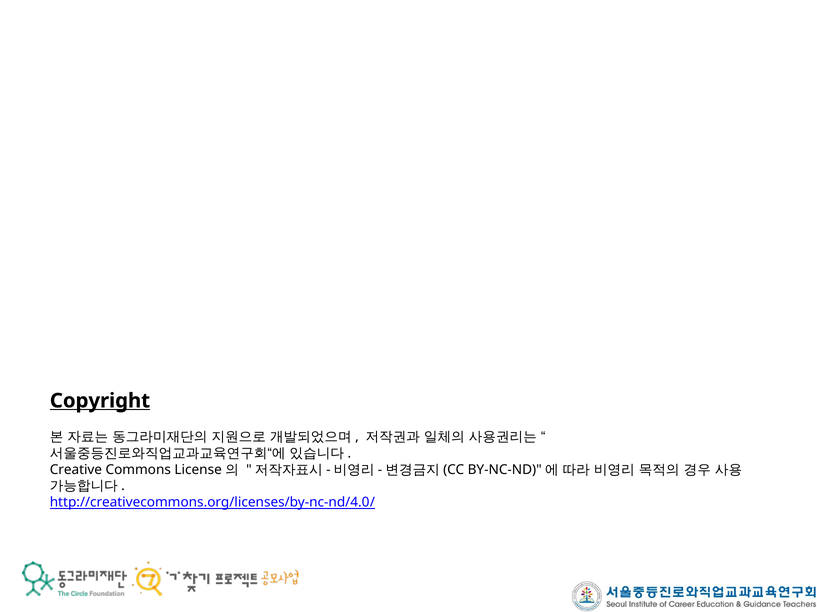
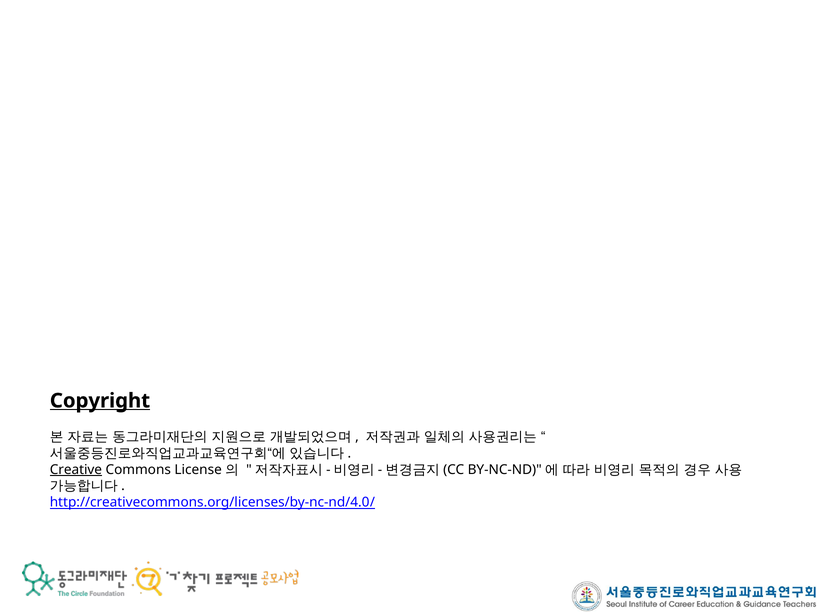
Creative underline: none -> present
